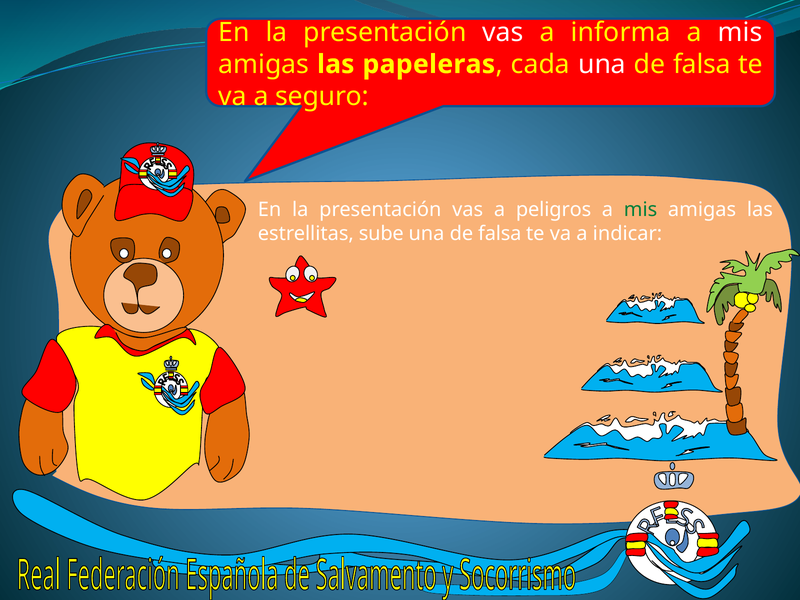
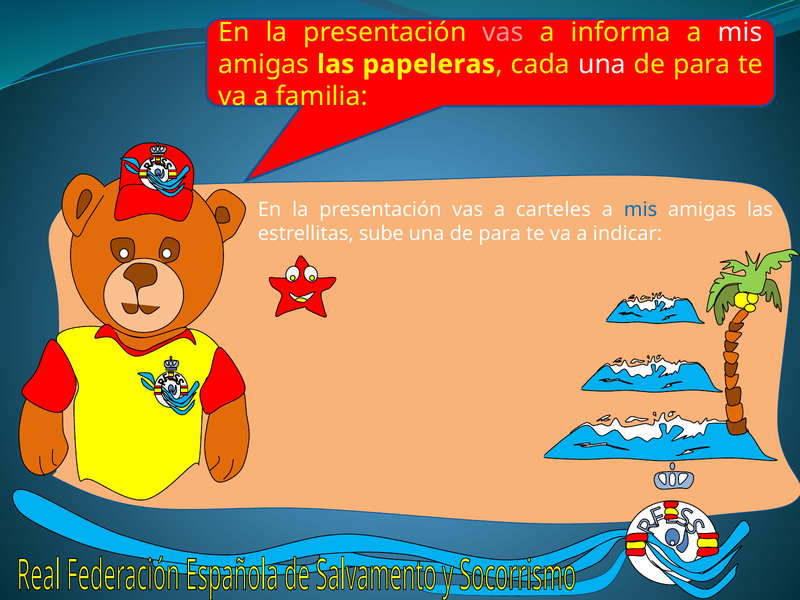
vas at (503, 32) colour: white -> pink
falsa at (702, 64): falsa -> para
seguro: seguro -> familia
peligros: peligros -> carteles
mis at (641, 210) colour: green -> blue
falsa at (500, 234): falsa -> para
